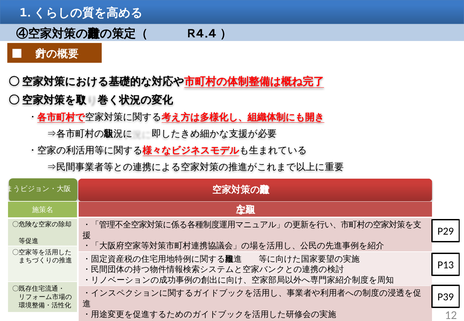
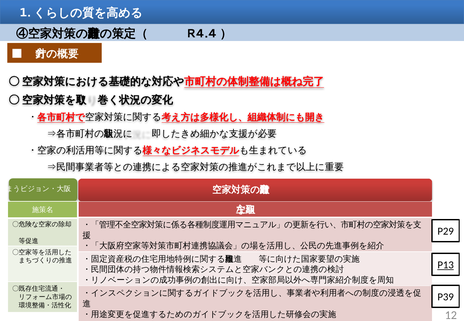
P13 underline: none -> present
